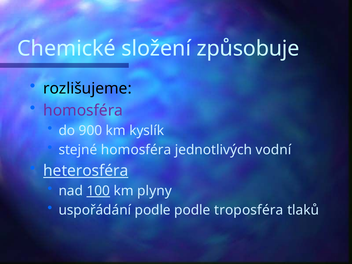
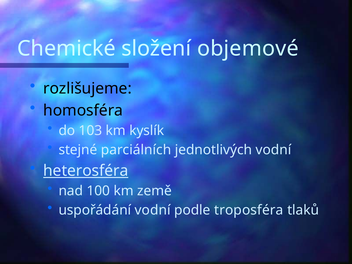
způsobuje: způsobuje -> objemové
homosféra at (83, 110) colour: purple -> black
900: 900 -> 103
stejné homosféra: homosféra -> parciálních
100 underline: present -> none
plyny: plyny -> země
uspořádání podle: podle -> vodní
